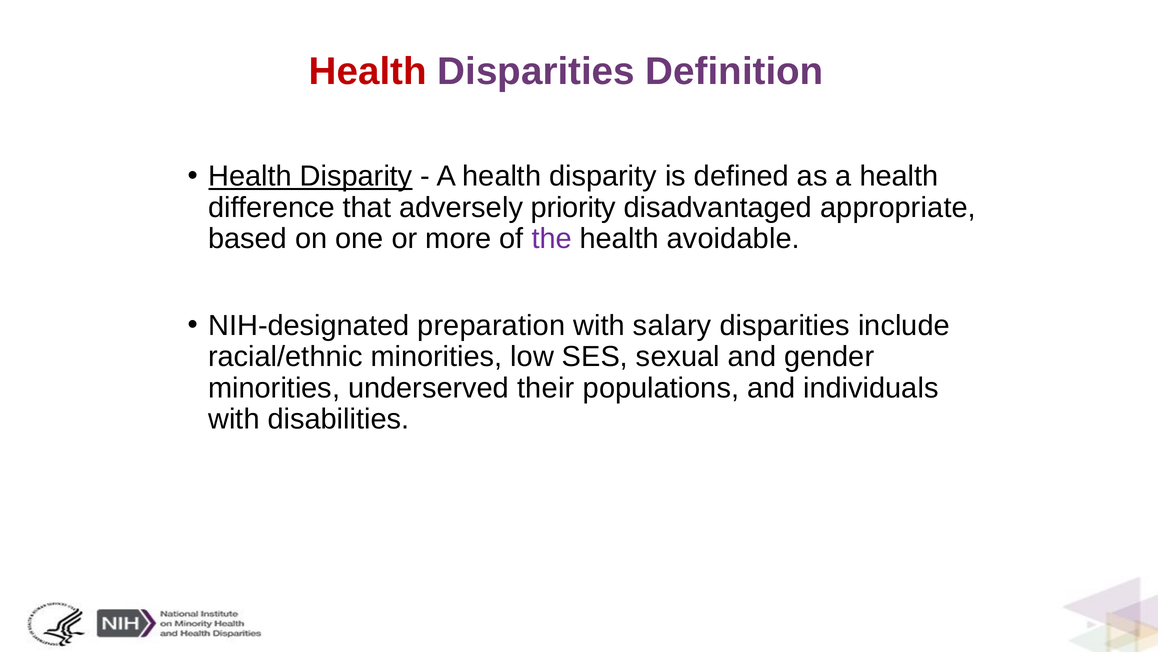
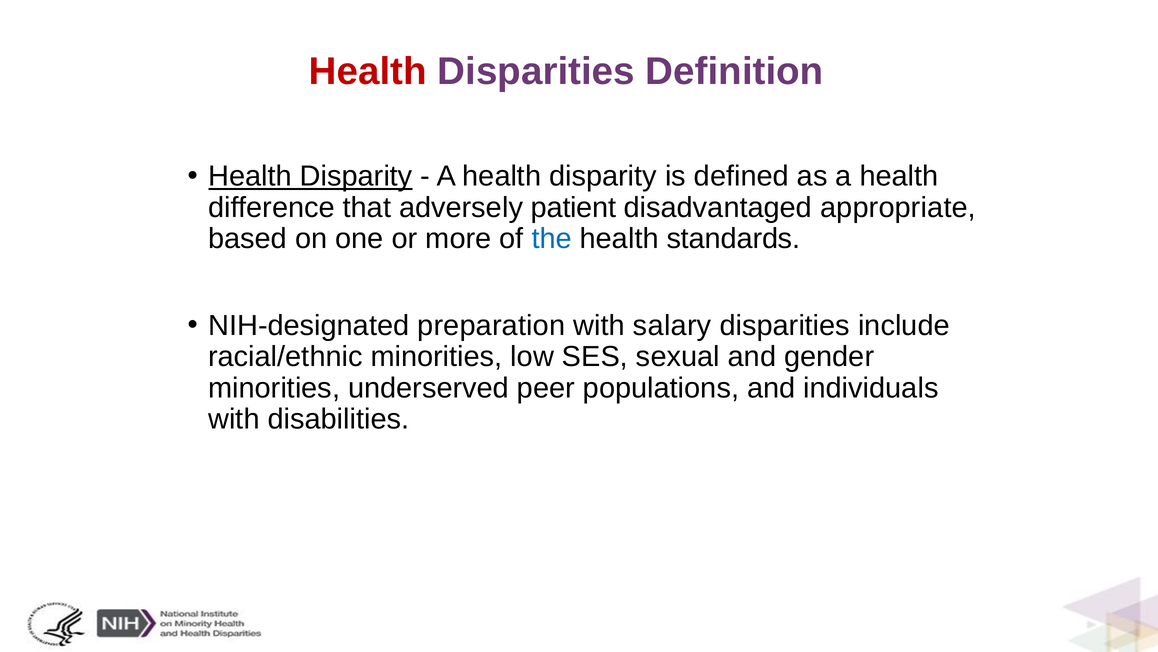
priority: priority -> patient
the colour: purple -> blue
avoidable: avoidable -> standards
their: their -> peer
